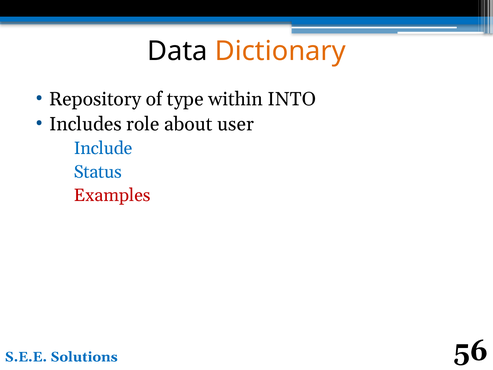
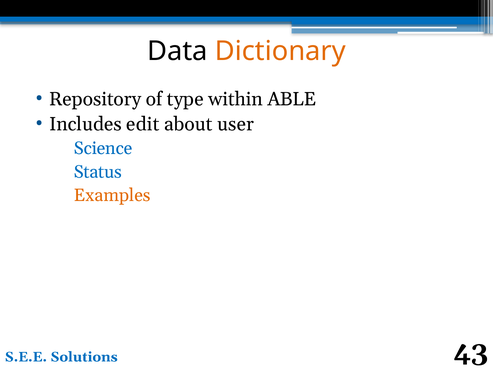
INTO: INTO -> ABLE
role: role -> edit
Include: Include -> Science
Examples colour: red -> orange
56: 56 -> 43
